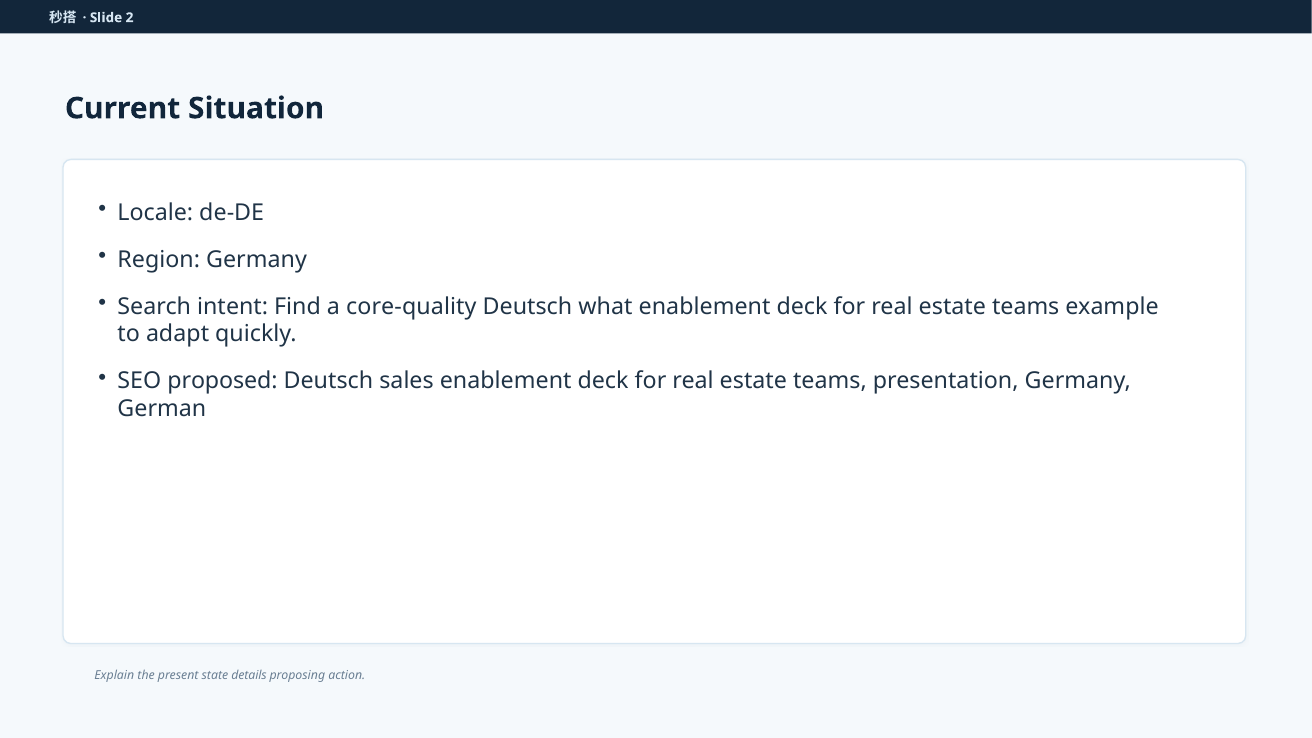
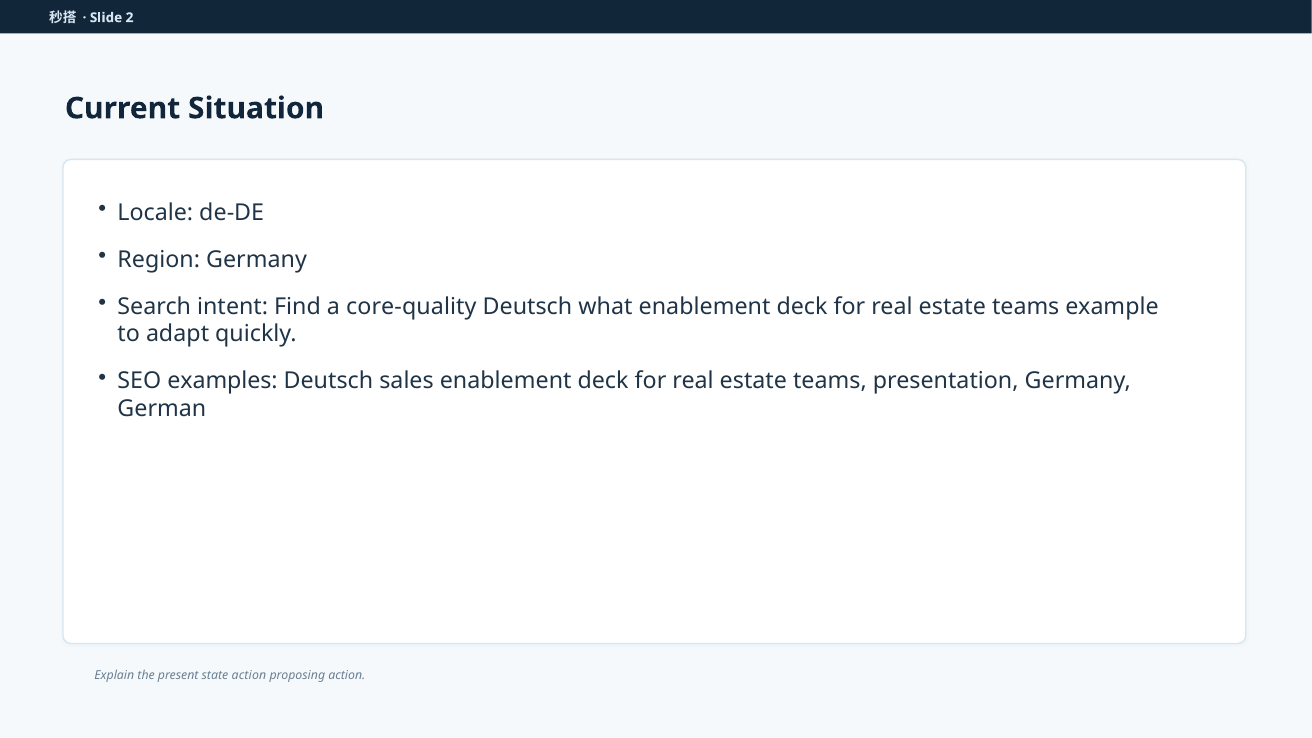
proposed: proposed -> examples
state details: details -> action
